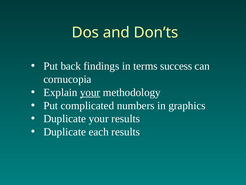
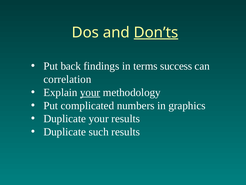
Don’ts underline: none -> present
cornucopia: cornucopia -> correlation
each: each -> such
